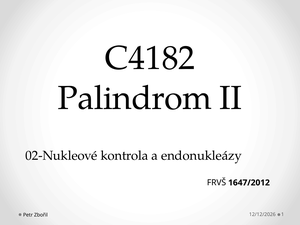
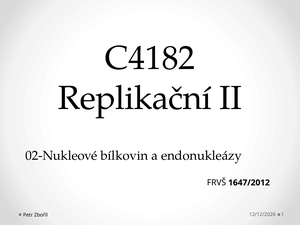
Palindrom: Palindrom -> Replikační
kontrola: kontrola -> bílkovin
